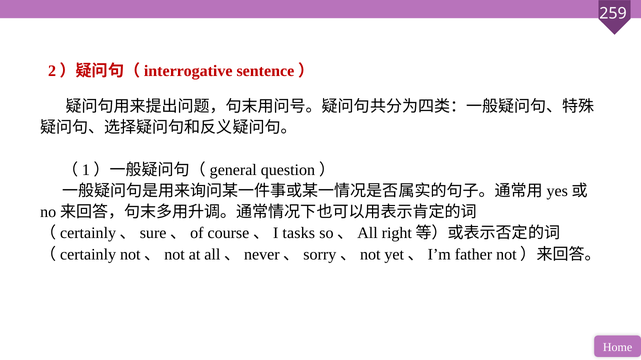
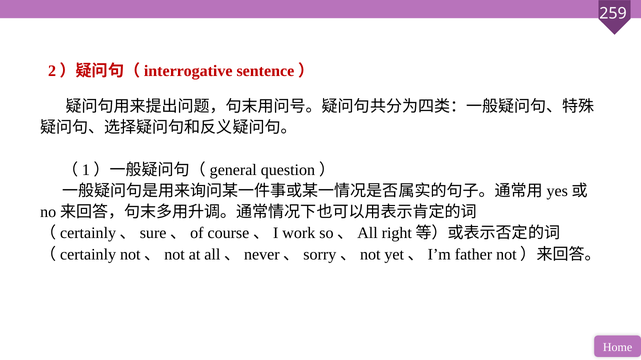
tasks: tasks -> work
